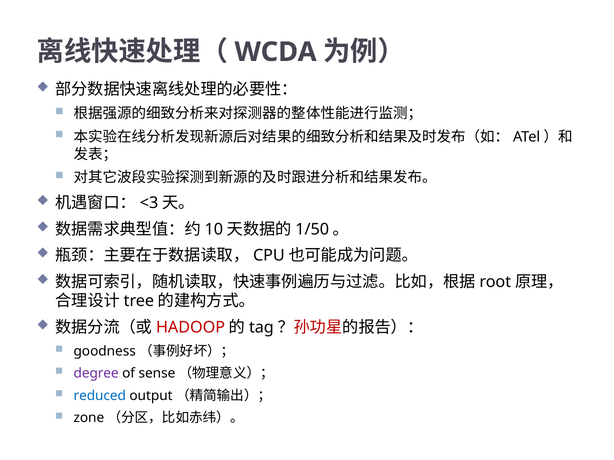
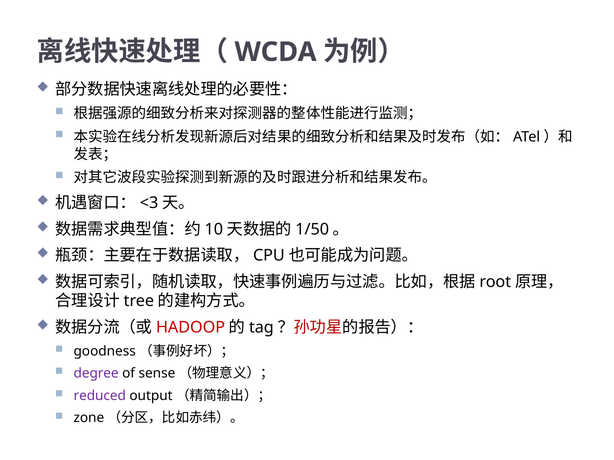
reduced colour: blue -> purple
